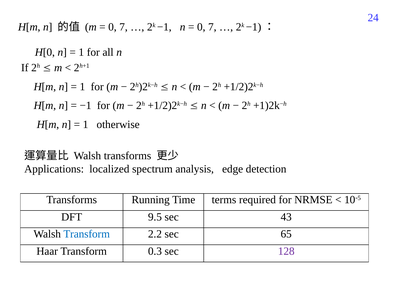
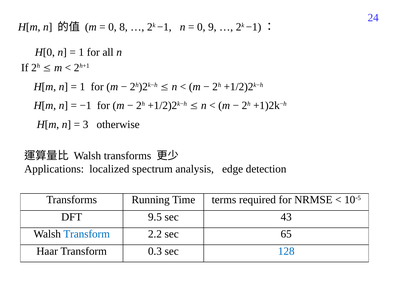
7 at (124, 27): 7 -> 8
7 at (212, 27): 7 -> 9
1 at (86, 124): 1 -> 3
128 colour: purple -> blue
